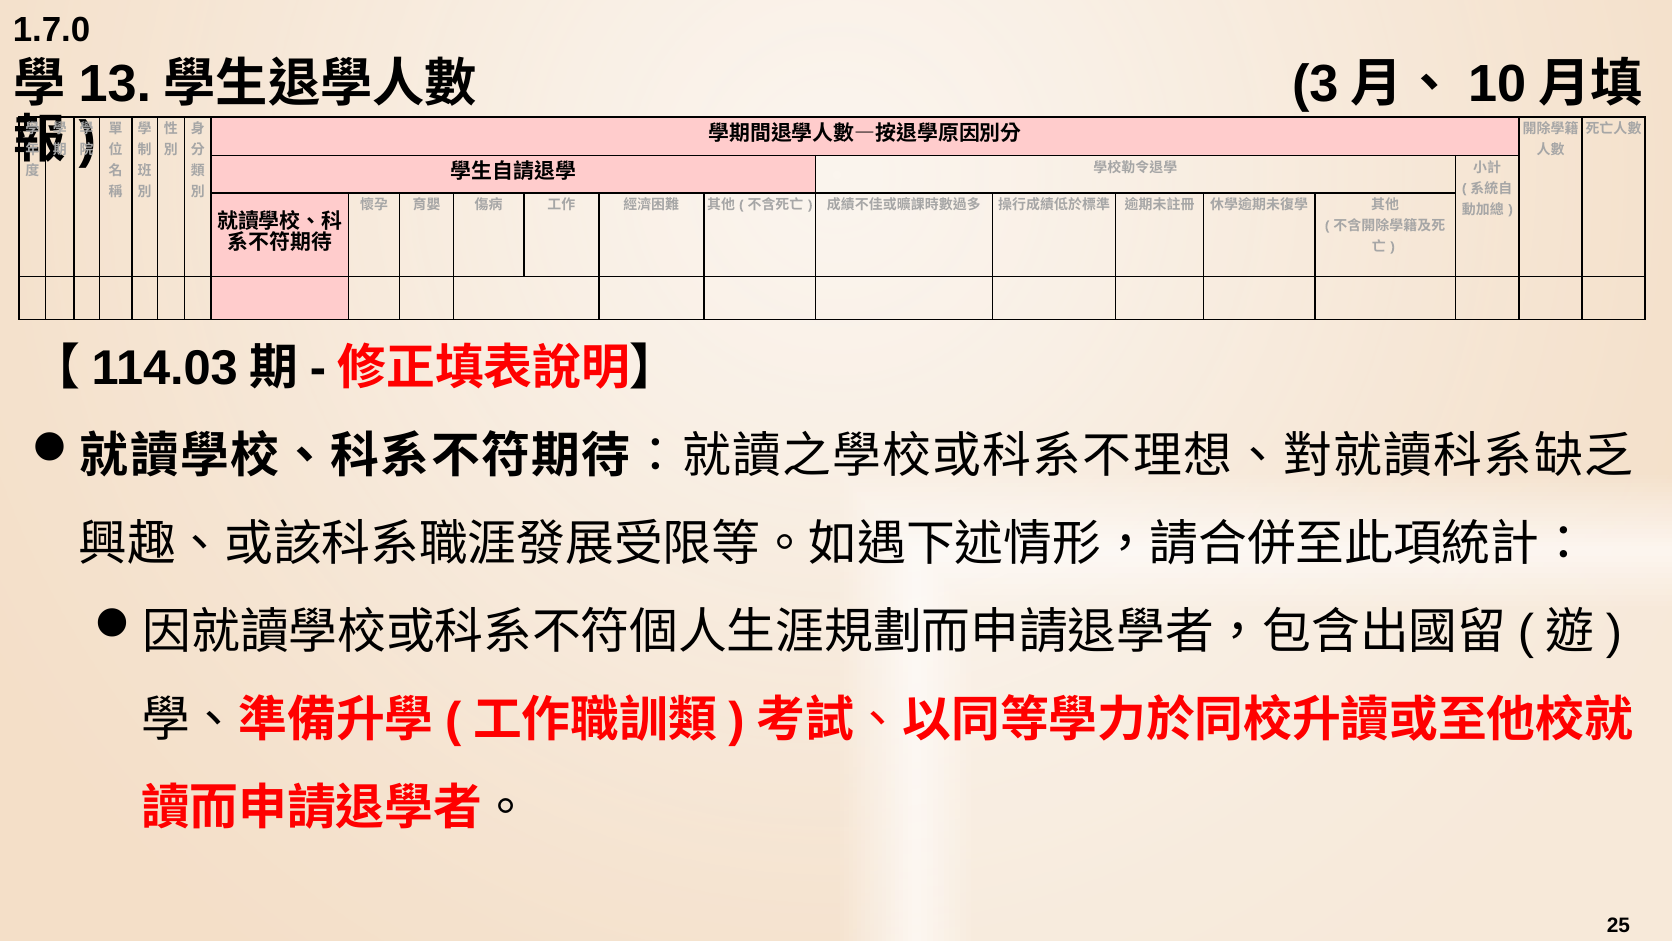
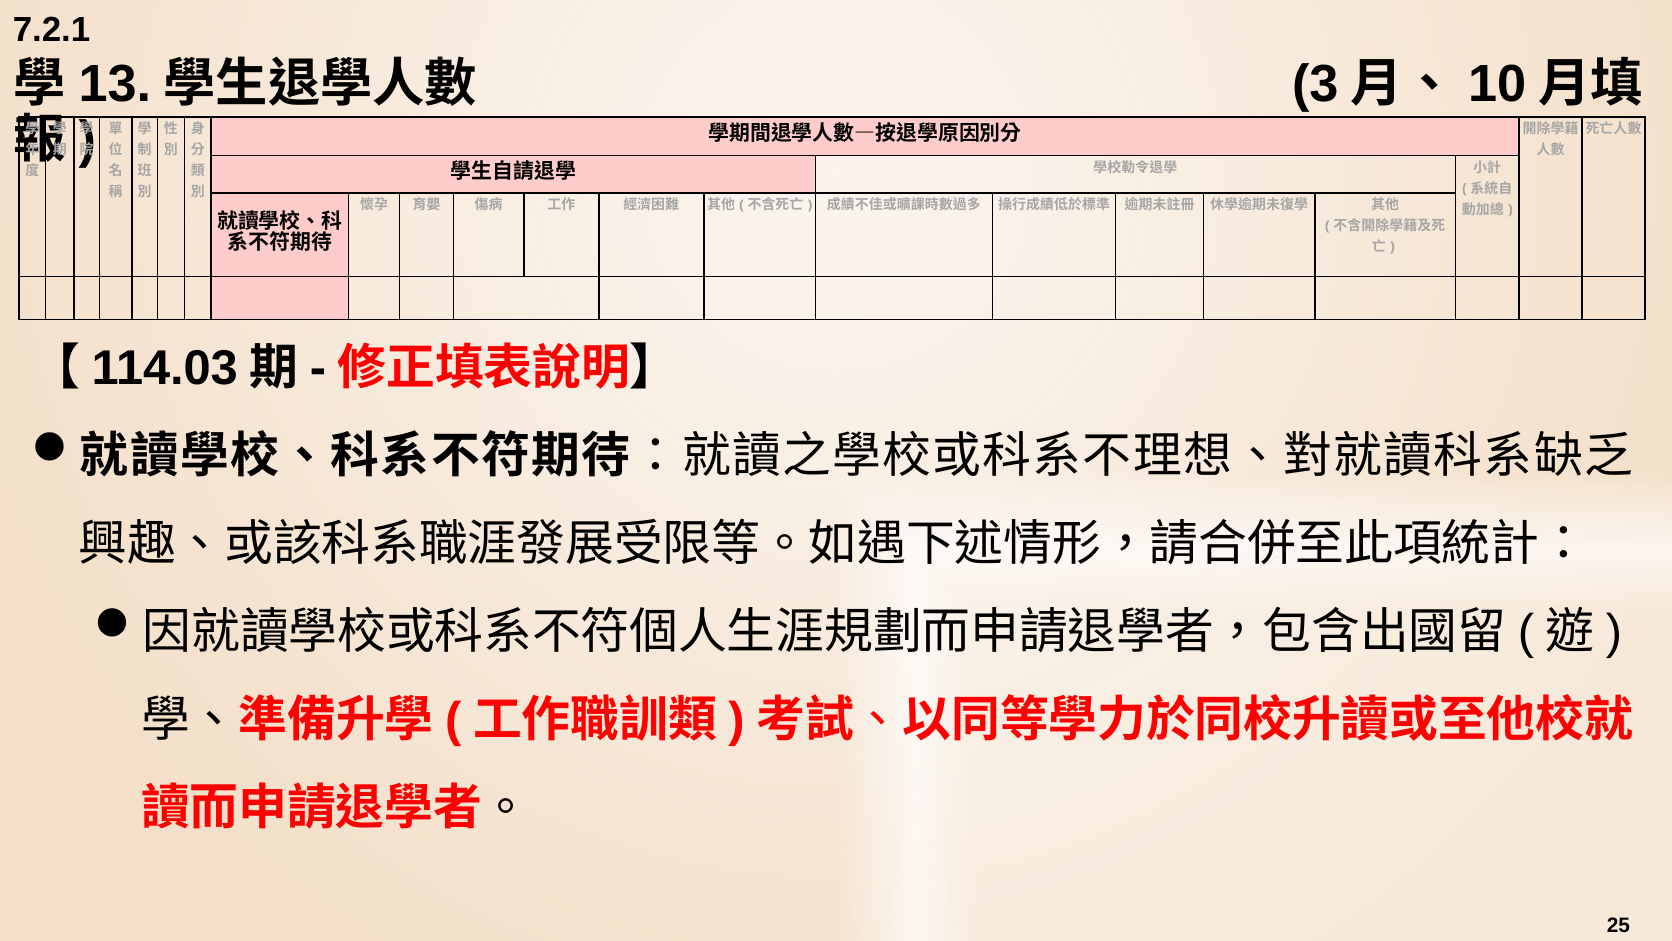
1.7.0: 1.7.0 -> 7.2.1
